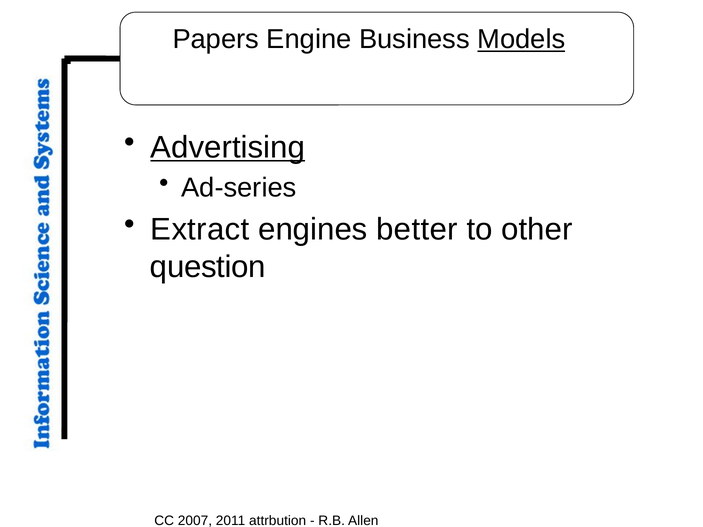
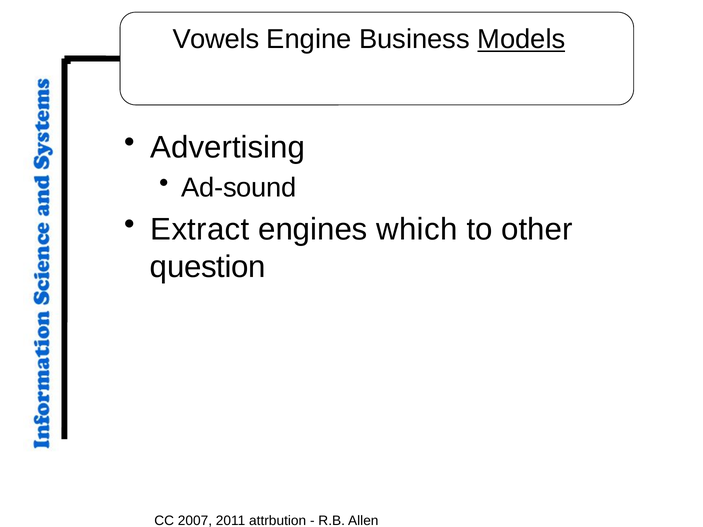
Papers: Papers -> Vowels
Advertising underline: present -> none
Ad-series: Ad-series -> Ad-sound
better: better -> which
